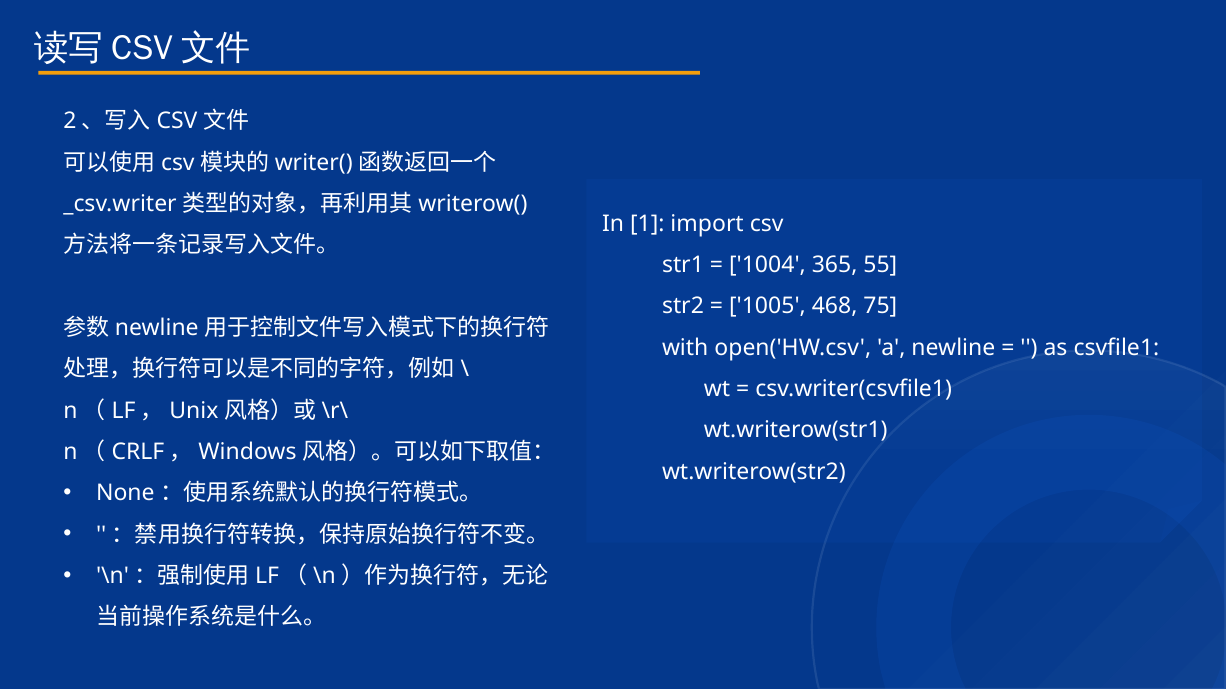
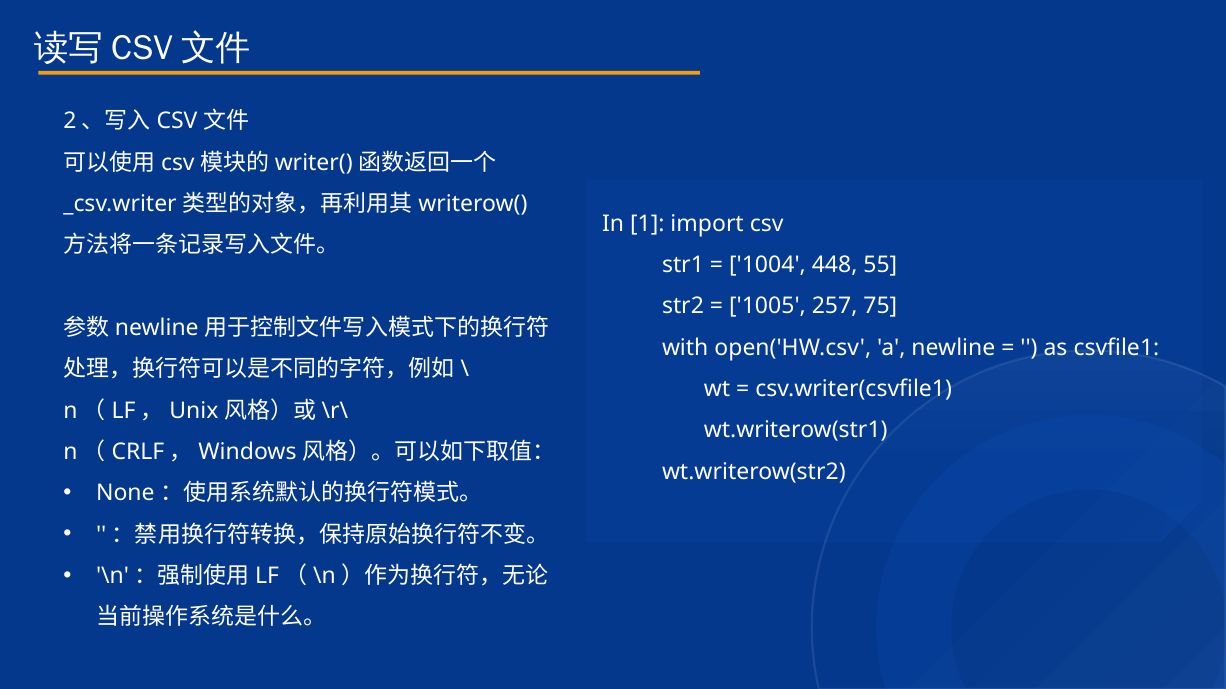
365: 365 -> 448
468: 468 -> 257
